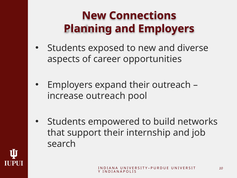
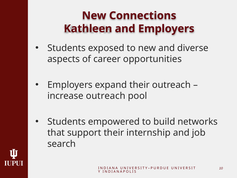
Planning: Planning -> Kathleen
